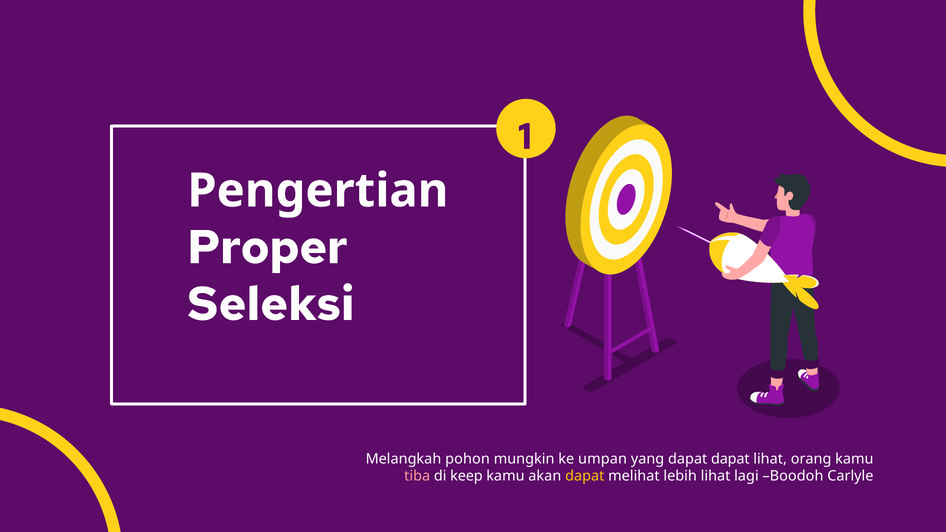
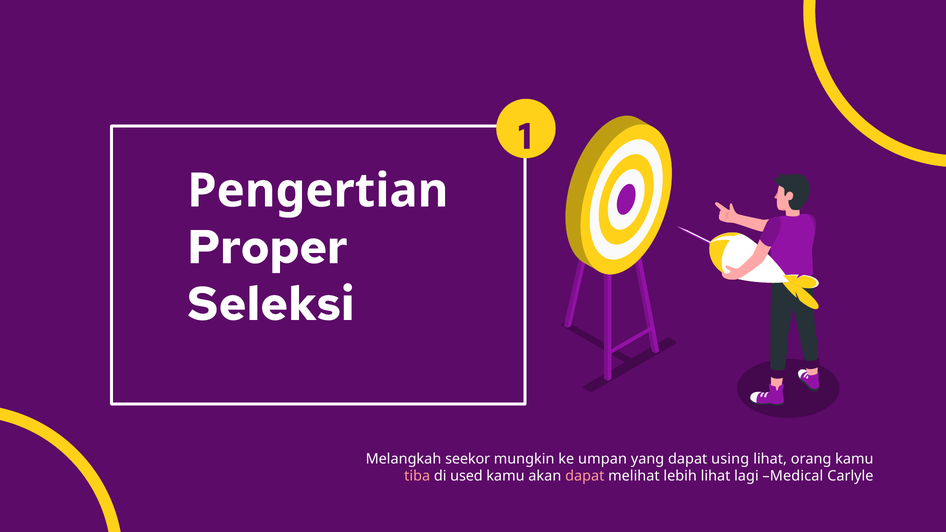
pohon: pohon -> seekor
dapat dapat: dapat -> using
keep: keep -> used
dapat at (585, 476) colour: yellow -> pink
Boodoh: Boodoh -> Medical
